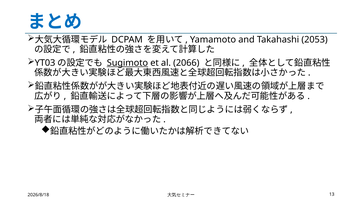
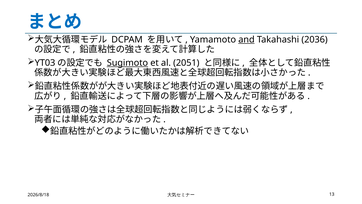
and underline: none -> present
2053: 2053 -> 2036
2066: 2066 -> 2051
